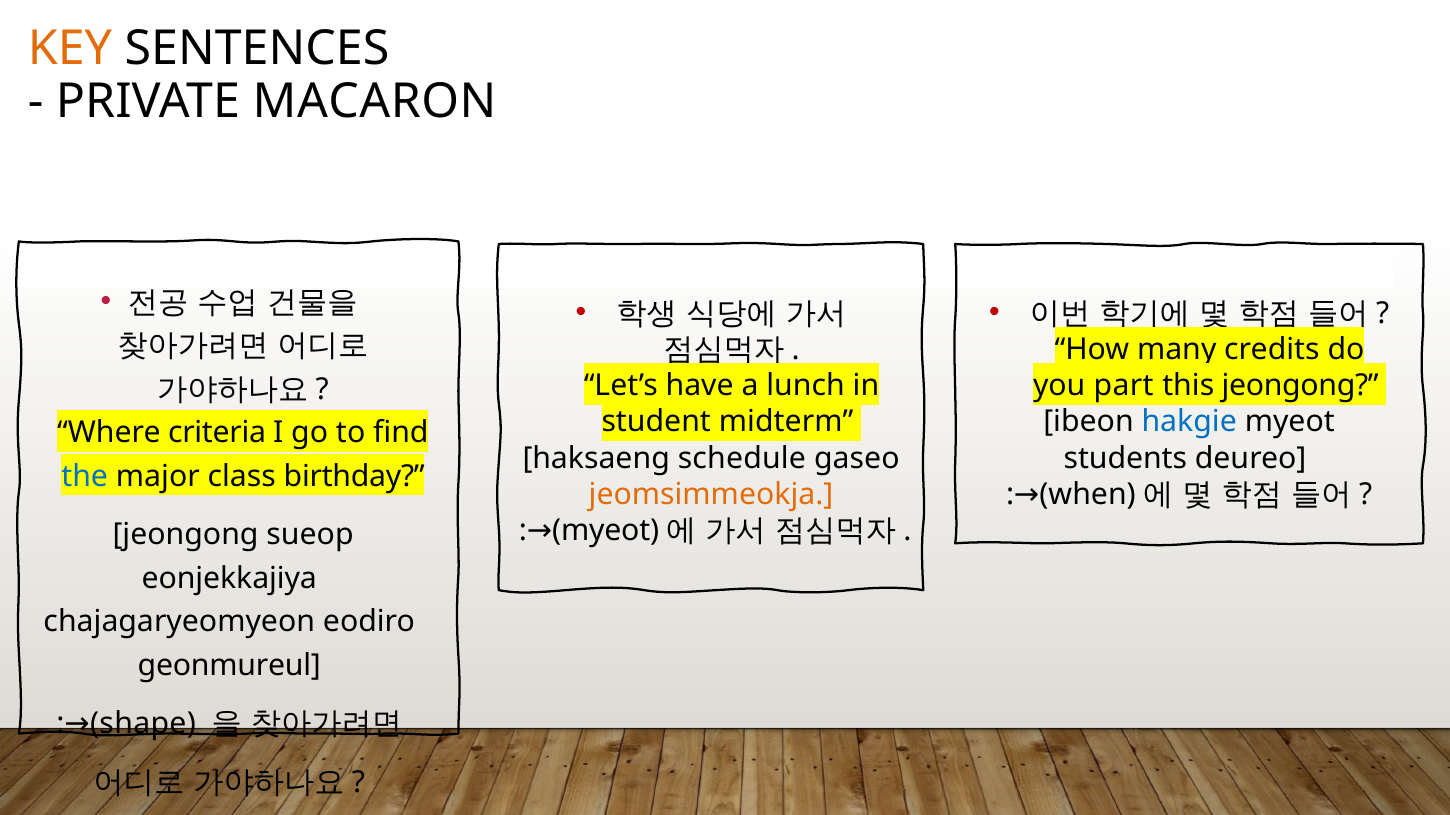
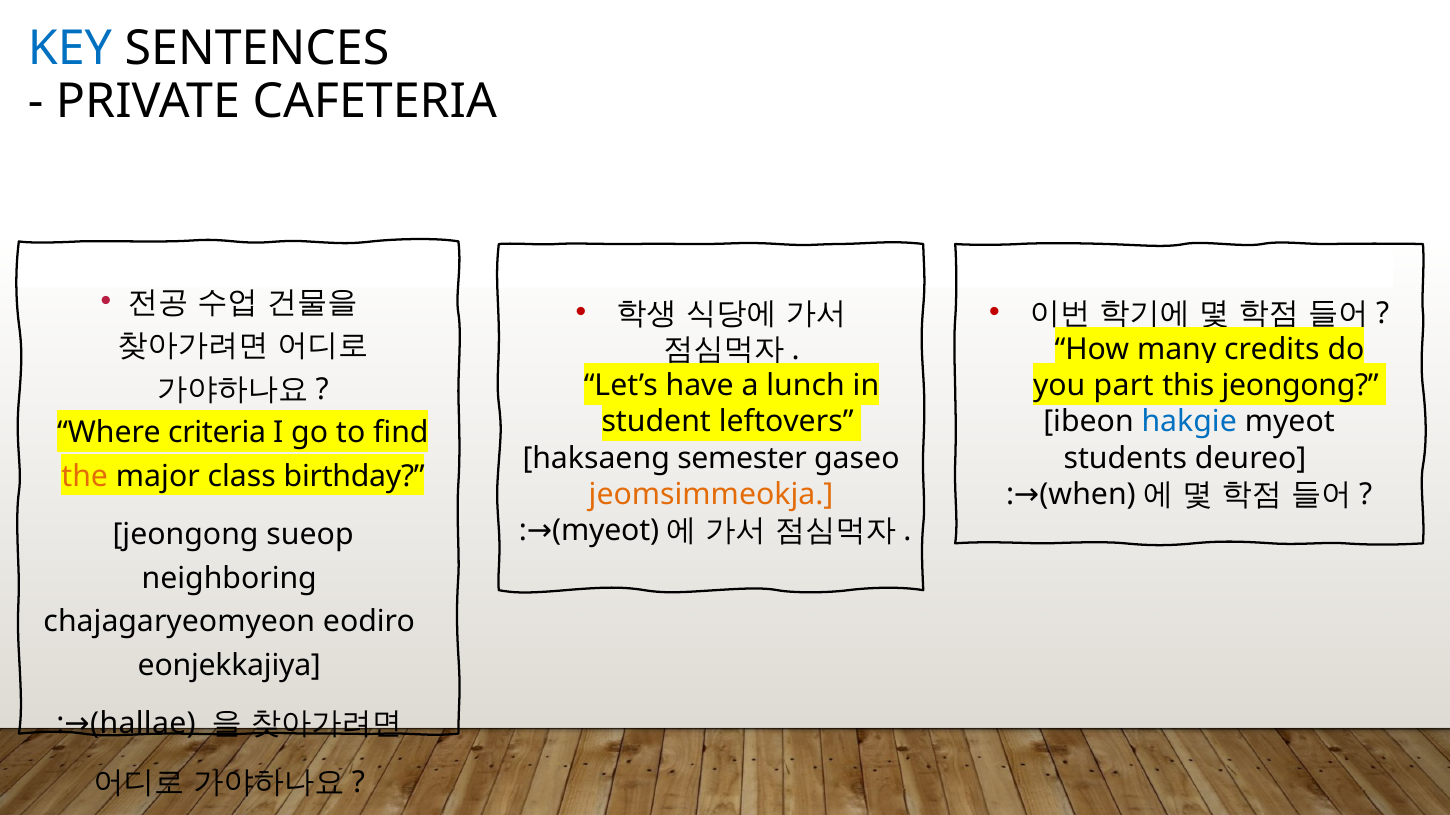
KEY colour: orange -> blue
MACARON: MACARON -> CAFETERIA
midterm: midterm -> leftovers
schedule: schedule -> semester
the colour: blue -> orange
eonjekkajiya: eonjekkajiya -> neighboring
geonmureul: geonmureul -> eonjekkajiya
shape: shape -> hallae
